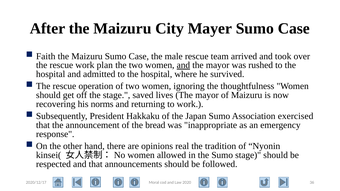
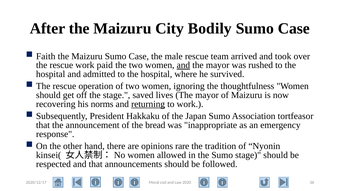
Mayer: Mayer -> Bodily
plan: plan -> paid
returning underline: none -> present
exercised: exercised -> tortfeasor
real: real -> rare
